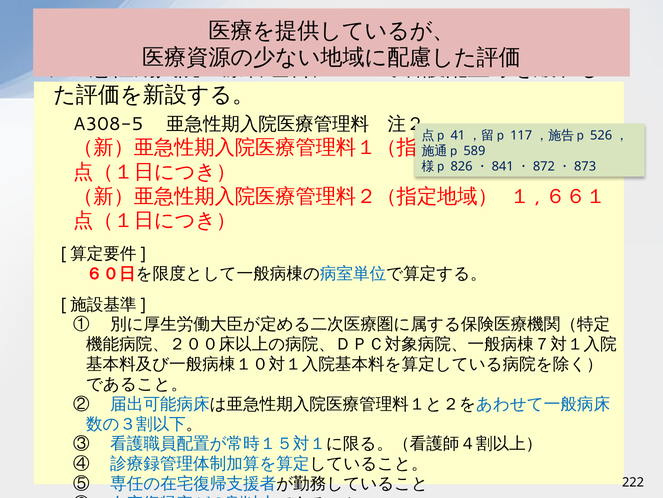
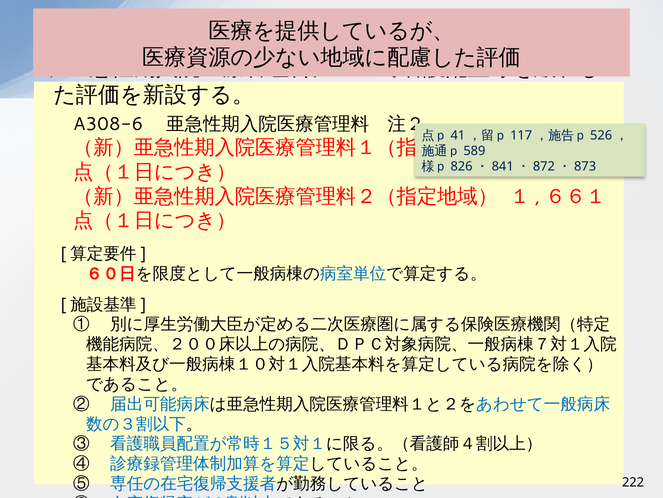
A308-5: A308-5 -> A308-6
